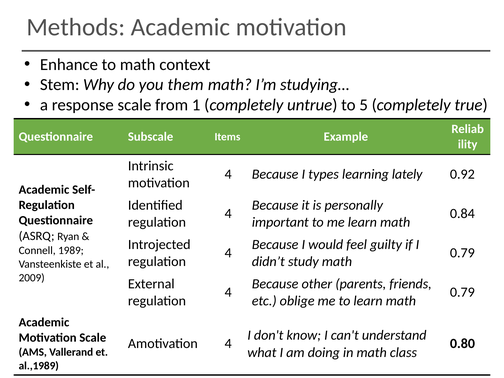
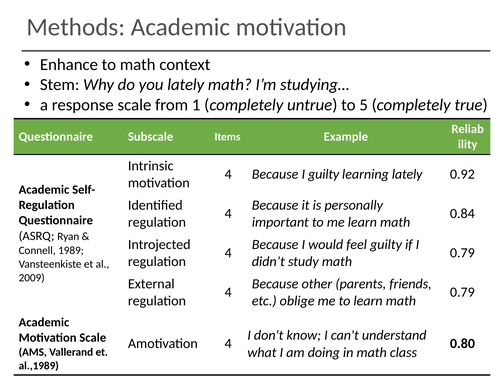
you them: them -> lately
I types: types -> guilty
